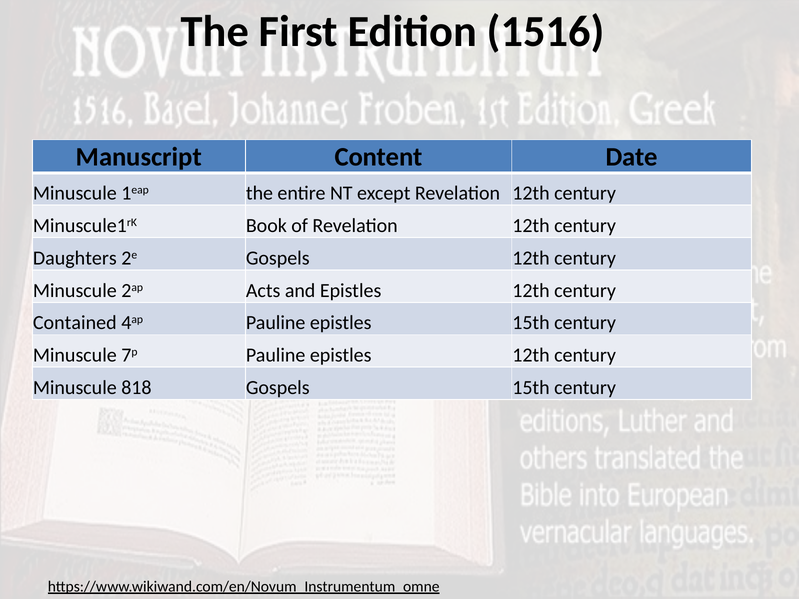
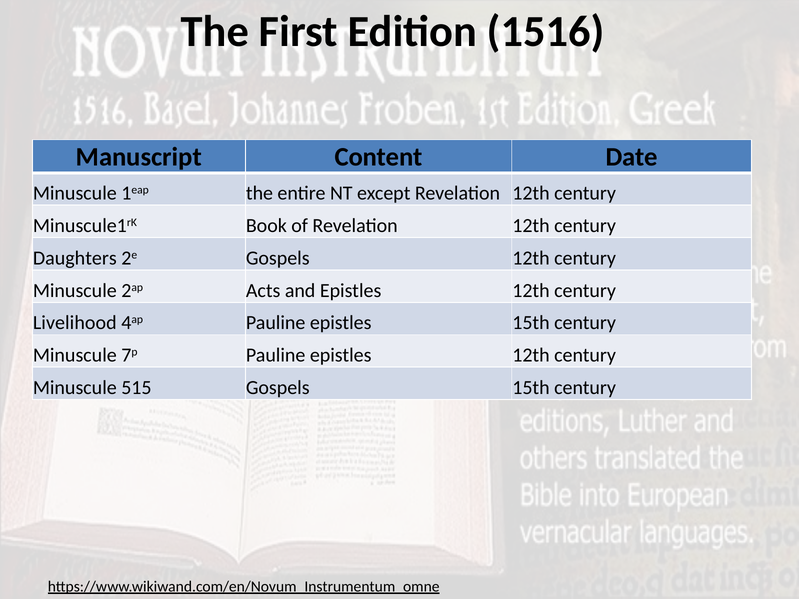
Contained: Contained -> Livelihood
818: 818 -> 515
